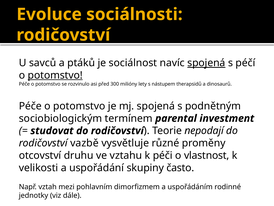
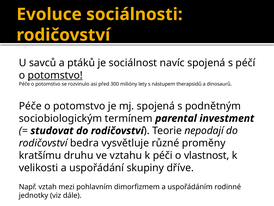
spojená at (206, 63) underline: present -> none
vazbě: vazbě -> bedra
otcovství: otcovství -> kratšímu
často: často -> dříve
